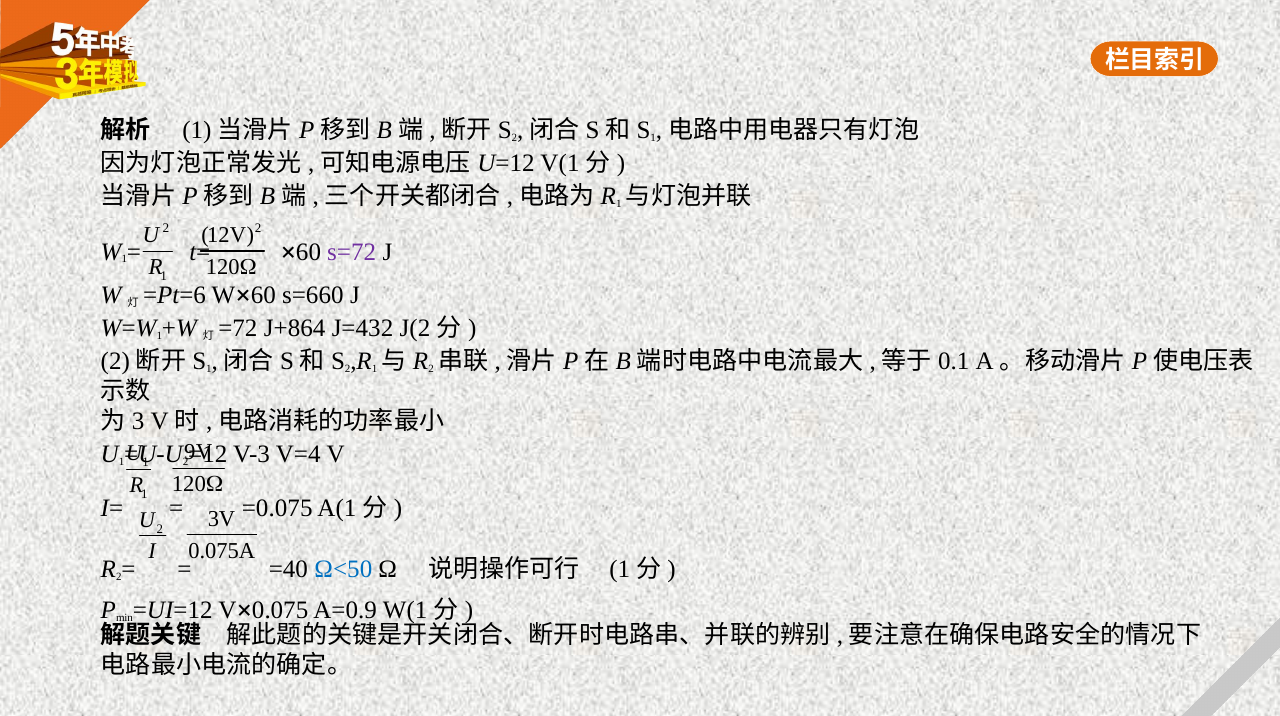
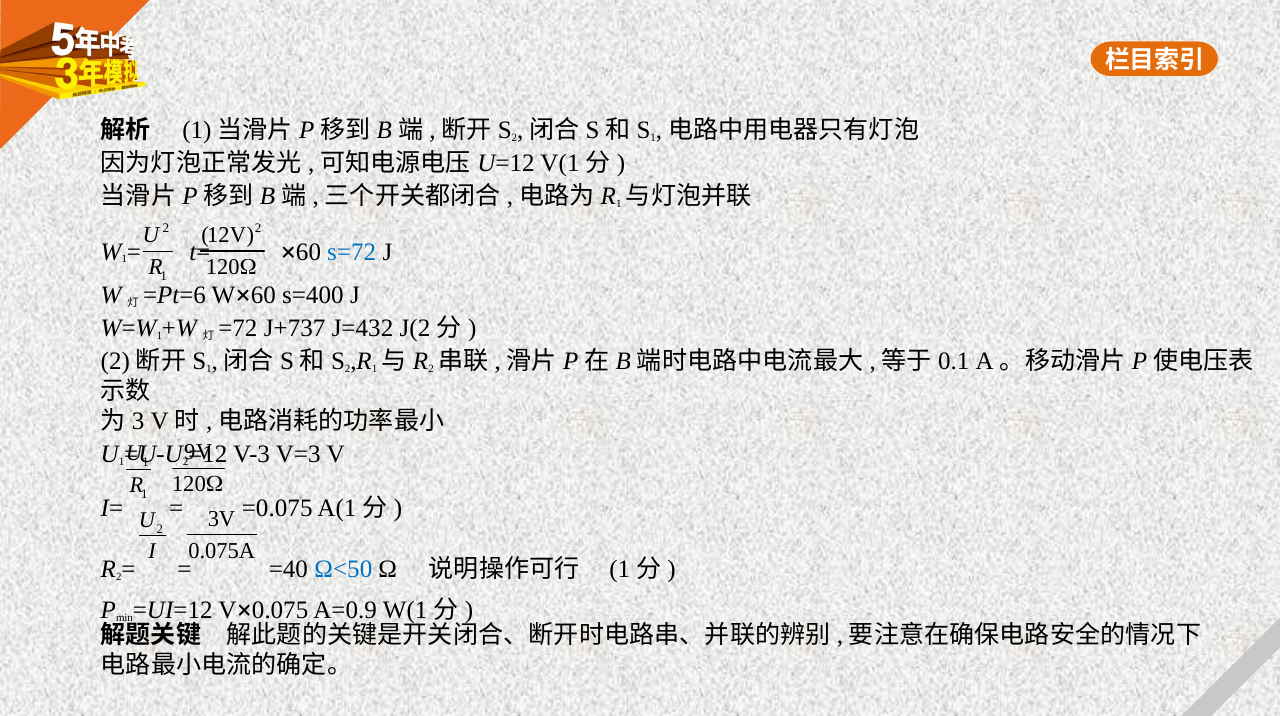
s=72 colour: purple -> blue
s=660: s=660 -> s=400
J+864: J+864 -> J+737
V=4: V=4 -> V=3
